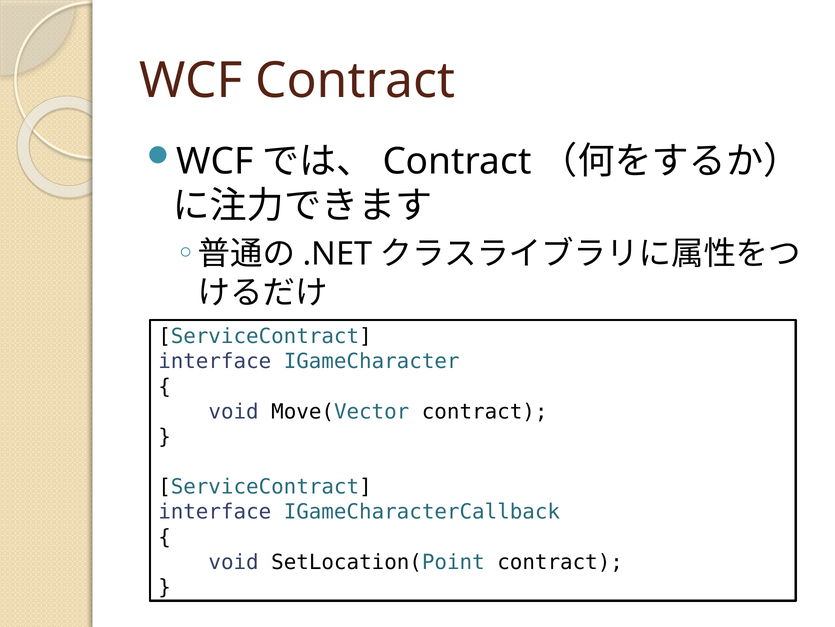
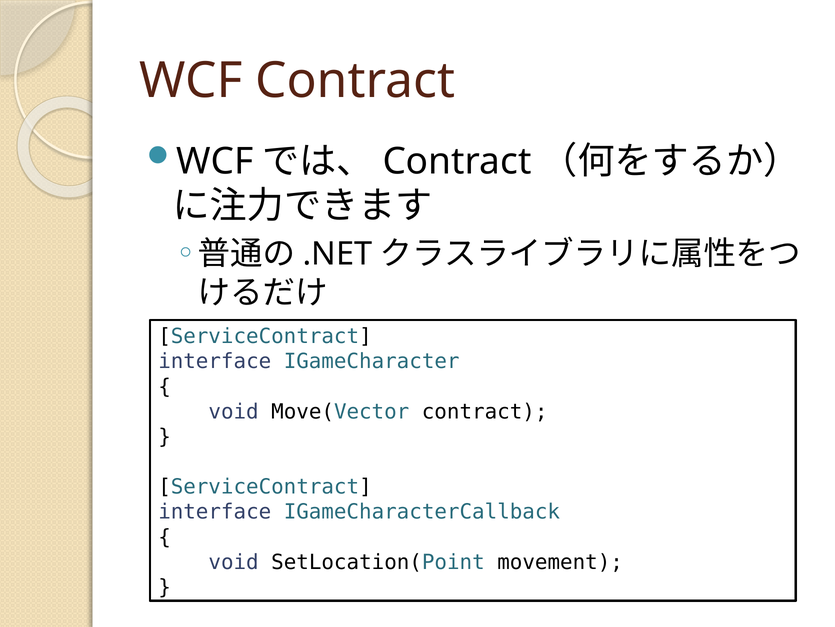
SetLocation(Point contract: contract -> movement
